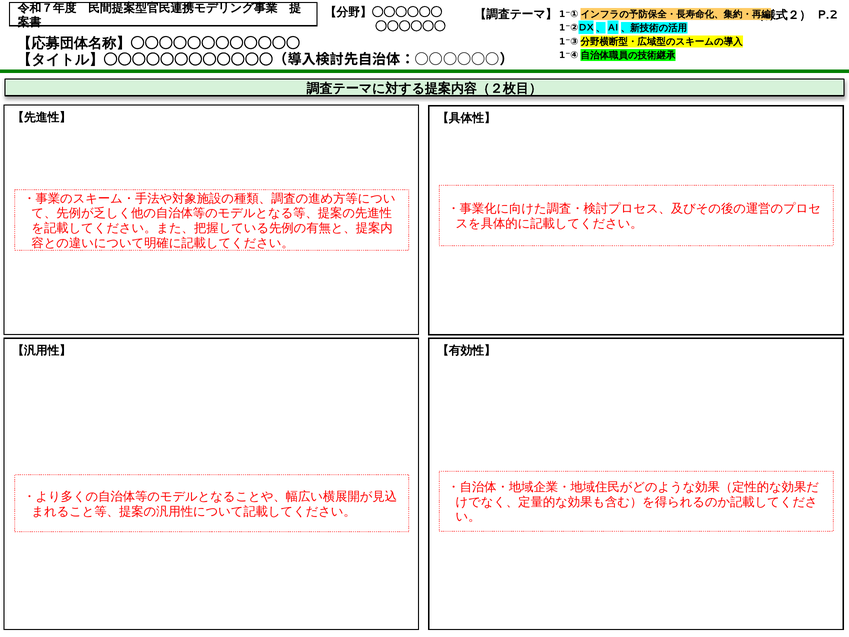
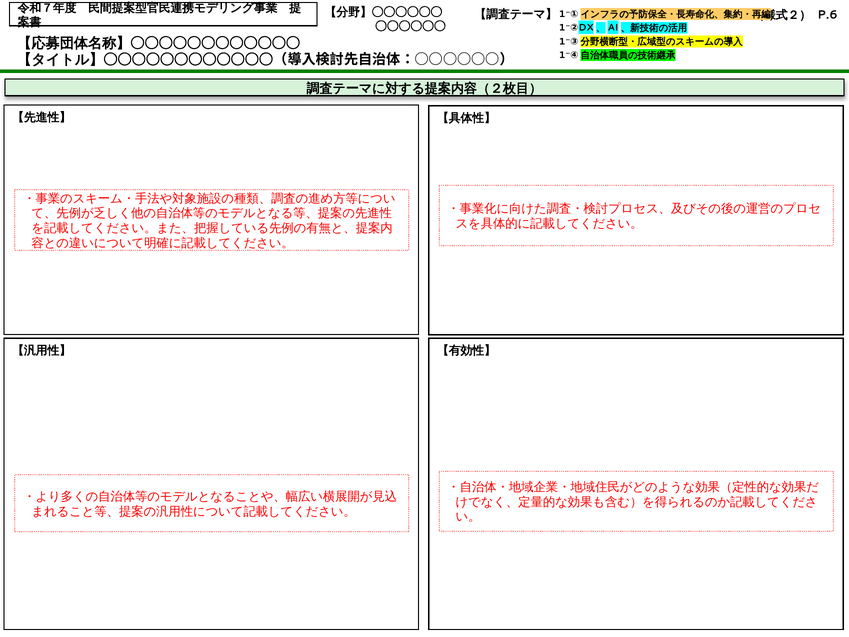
P.2: P.2 -> P.6
